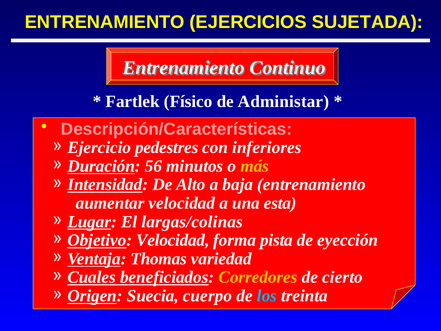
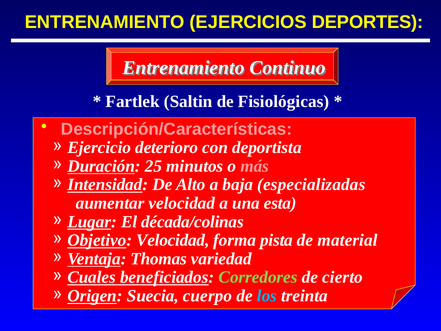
SUJETADA: SUJETADA -> DEPORTES
Físico: Físico -> Saltin
Administar: Administar -> Fisiológicas
pedestres: pedestres -> deterioro
inferiores: inferiores -> deportista
56: 56 -> 25
más colour: yellow -> pink
baja entrenamiento: entrenamiento -> especializadas
largas/colinas: largas/colinas -> década/colinas
eyección: eyección -> material
Corredores colour: yellow -> light green
